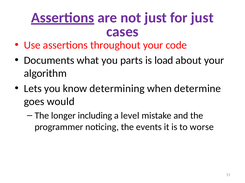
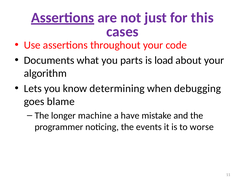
for just: just -> this
determine: determine -> debugging
would: would -> blame
including: including -> machine
level: level -> have
